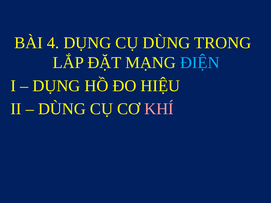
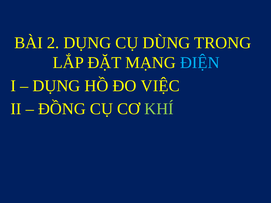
4: 4 -> 2
HIỆU: HIỆU -> VIỆC
DÙNG at (62, 109): DÙNG -> ĐỒNG
KHÍ colour: pink -> light green
